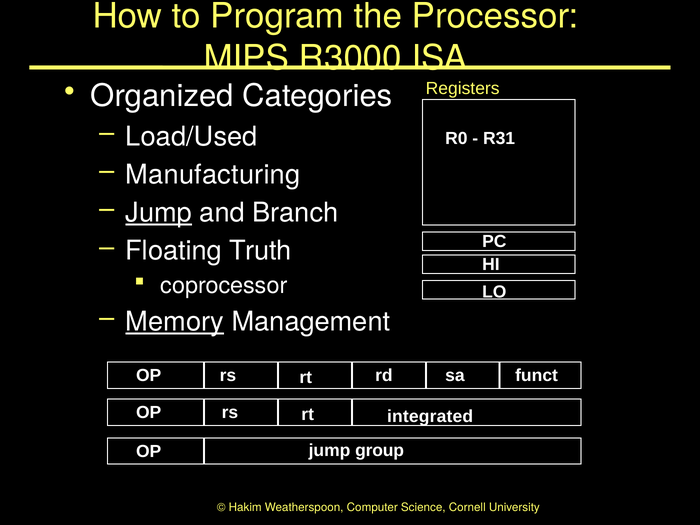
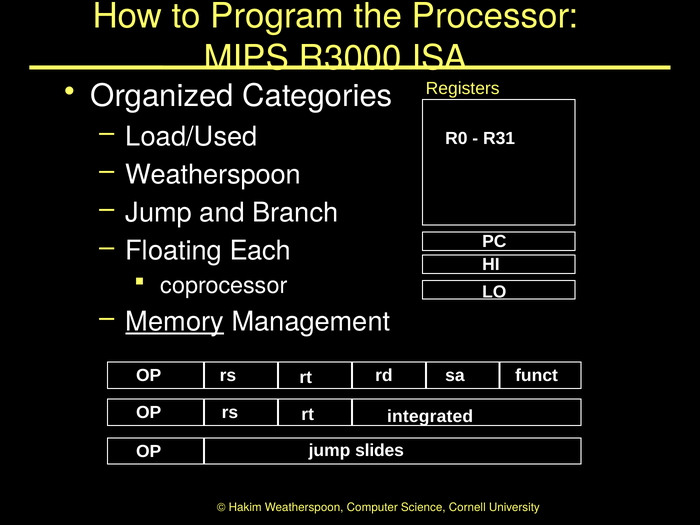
Manufacturing at (213, 175): Manufacturing -> Weatherspoon
Jump at (159, 213) underline: present -> none
Truth: Truth -> Each
group: group -> slides
